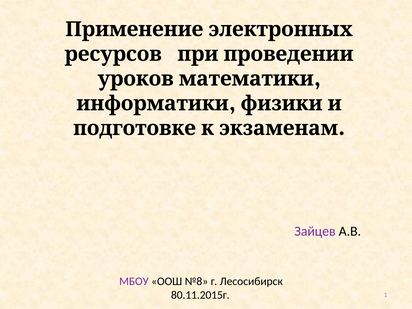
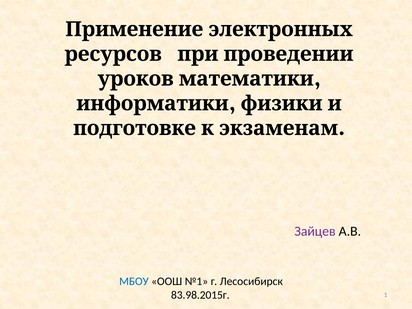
МБОУ colour: purple -> blue
№8: №8 -> №1
80.11.2015г: 80.11.2015г -> 83.98.2015г
